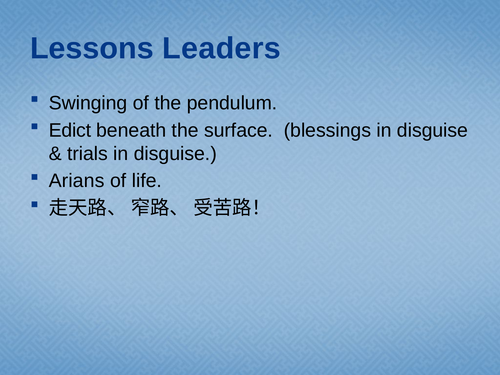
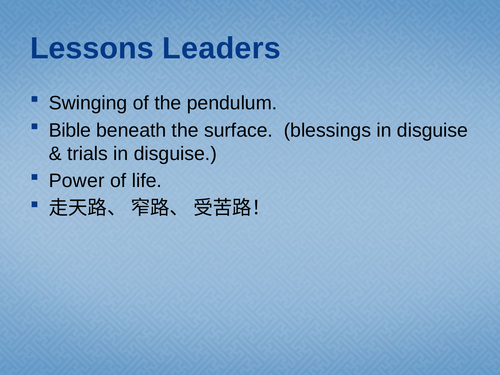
Edict: Edict -> Bible
Arians: Arians -> Power
